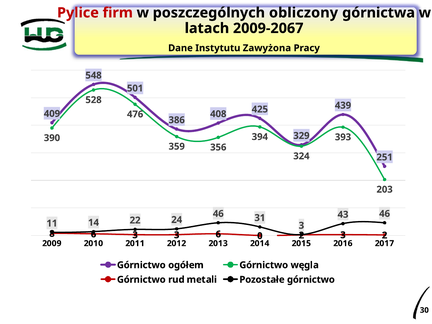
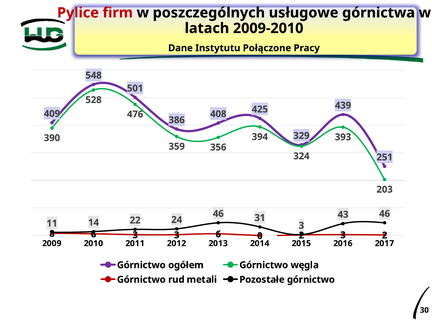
obliczony: obliczony -> usługowe
2009-2067: 2009-2067 -> 2009-2010
Zawyżona: Zawyżona -> Połączone
